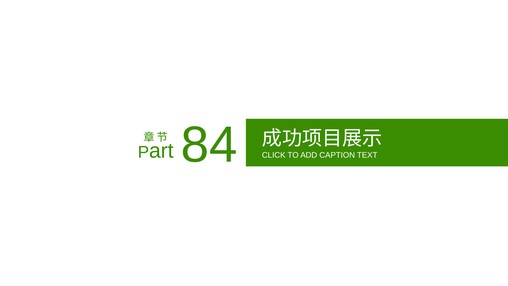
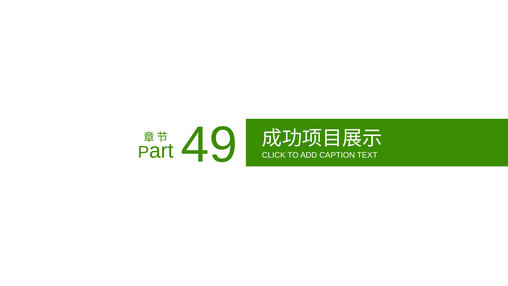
84: 84 -> 49
